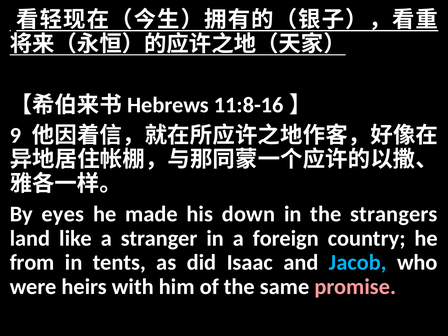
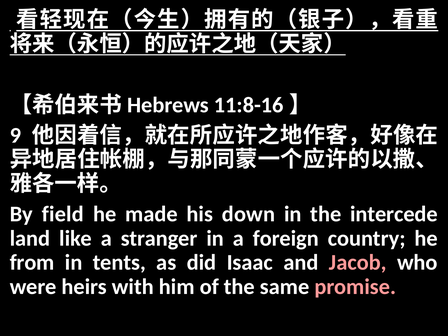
eyes: eyes -> field
strangers: strangers -> intercede
Jacob colour: light blue -> pink
